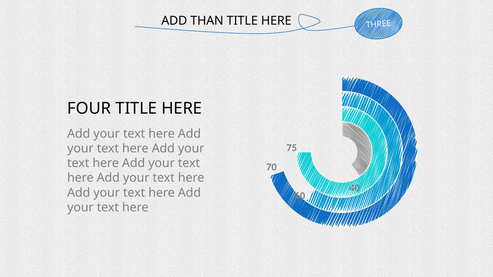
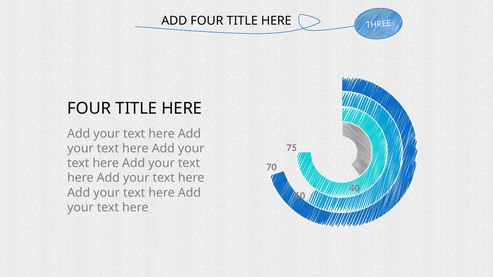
ADD THAN: THAN -> FOUR
